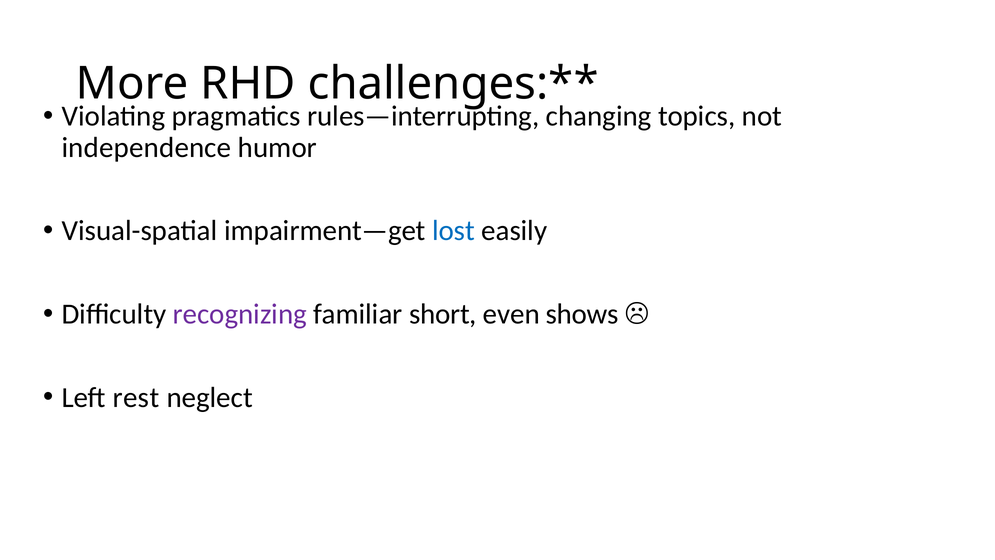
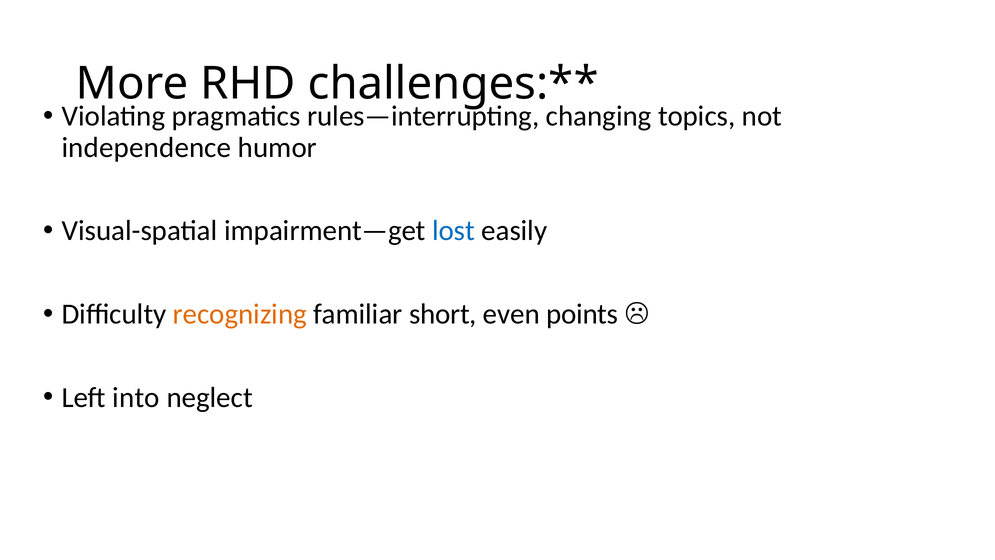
recognizing colour: purple -> orange
shows: shows -> points
rest: rest -> into
